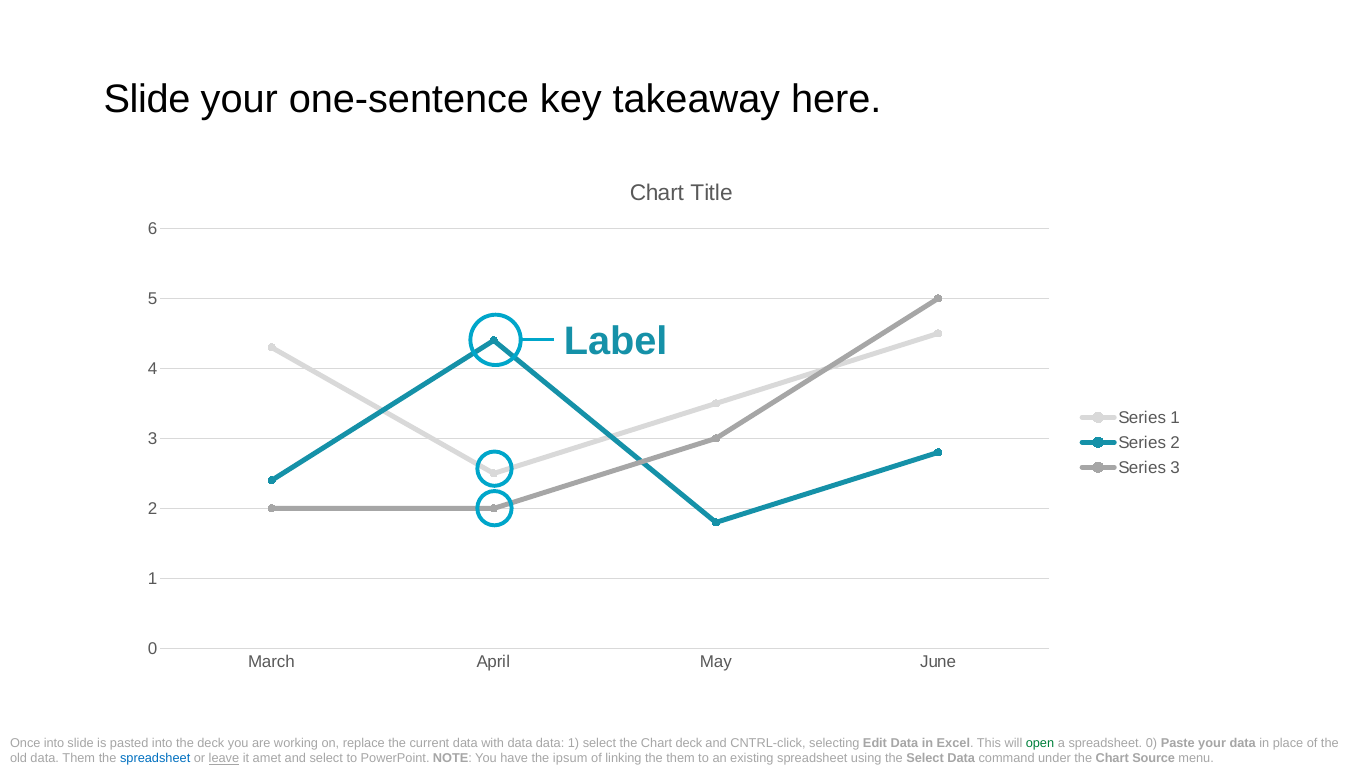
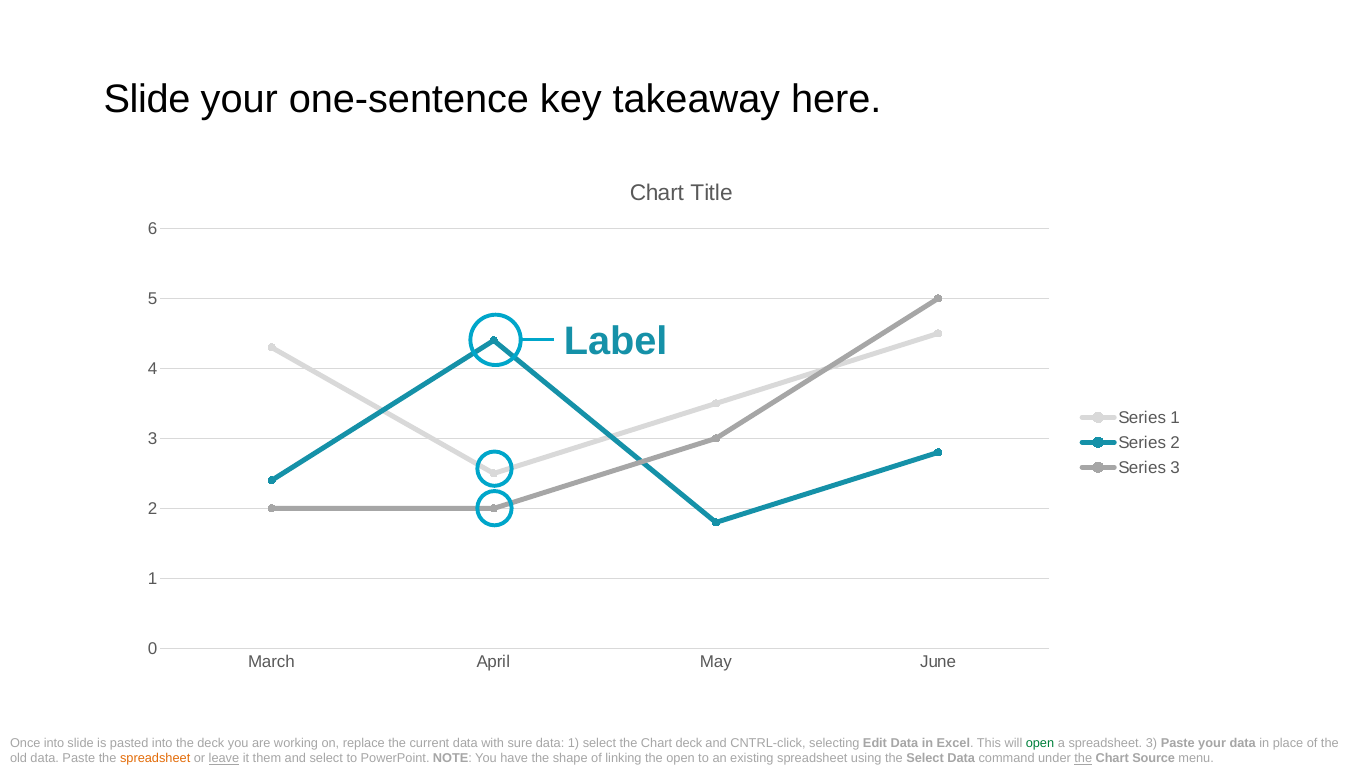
with data: data -> sure
spreadsheet 0: 0 -> 3
data Them: Them -> Paste
spreadsheet at (155, 759) colour: blue -> orange
amet: amet -> them
ipsum: ipsum -> shape
the them: them -> open
the at (1083, 759) underline: none -> present
